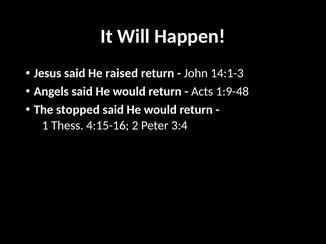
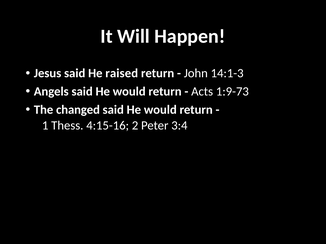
1:9-48: 1:9-48 -> 1:9-73
stopped: stopped -> changed
